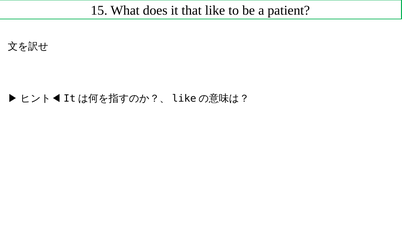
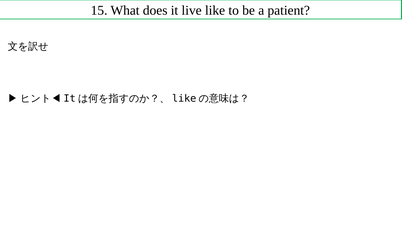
that: that -> live
